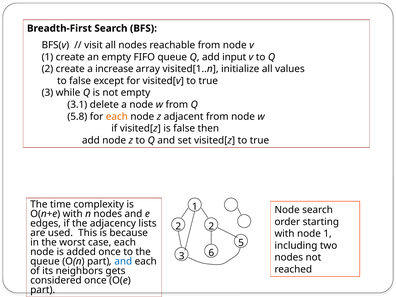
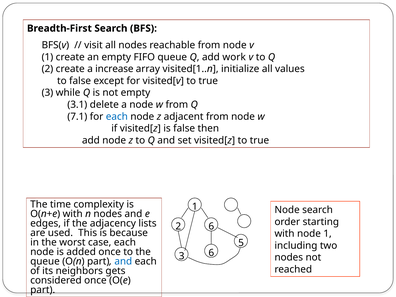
input: input -> work
5.8: 5.8 -> 7.1
each at (117, 116) colour: orange -> blue
2 2: 2 -> 6
